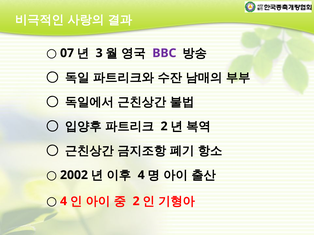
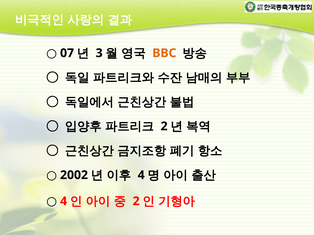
BBC colour: purple -> orange
